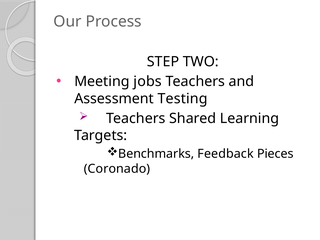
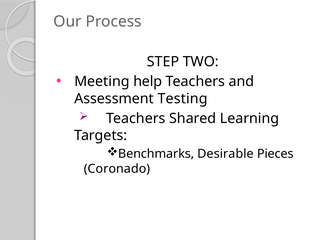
jobs: jobs -> help
Feedback: Feedback -> Desirable
